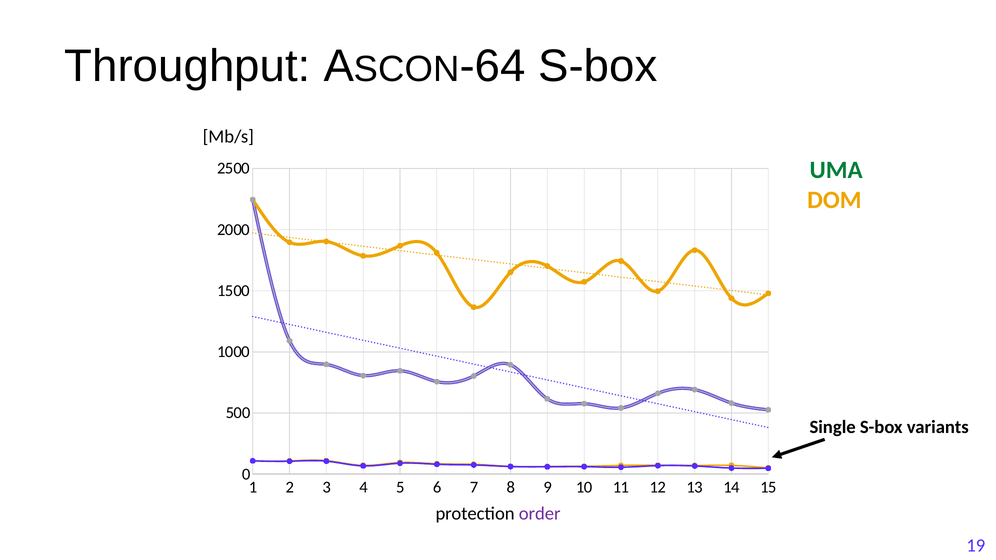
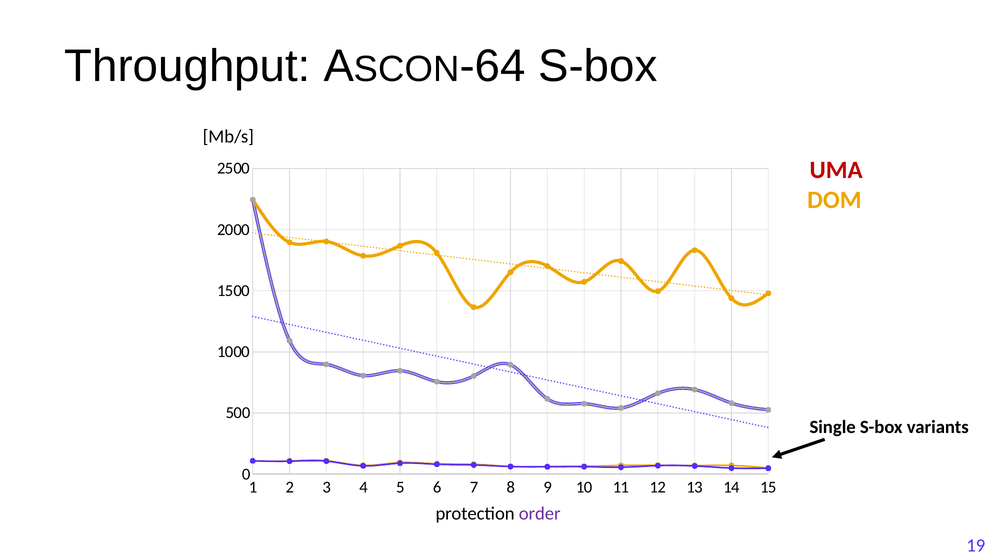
UMA colour: green -> red
